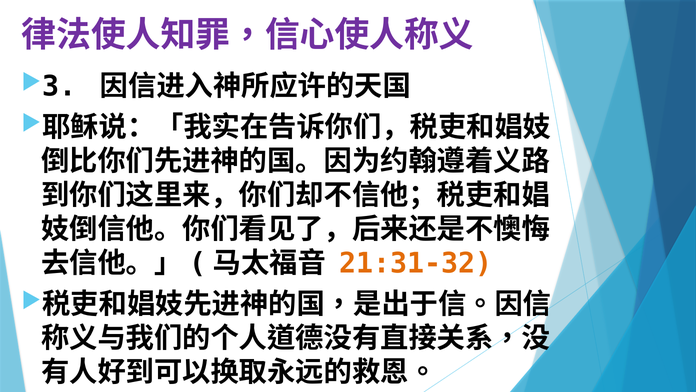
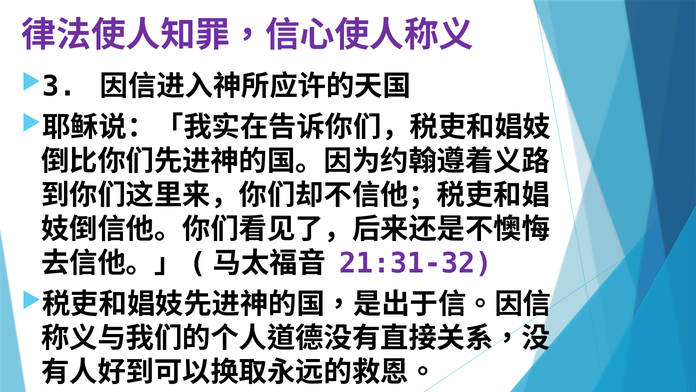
21:31-32 colour: orange -> purple
